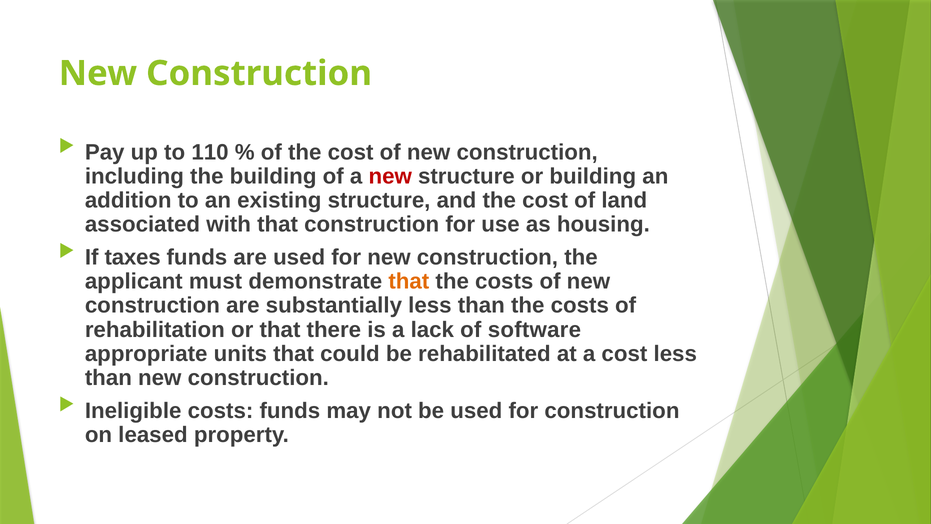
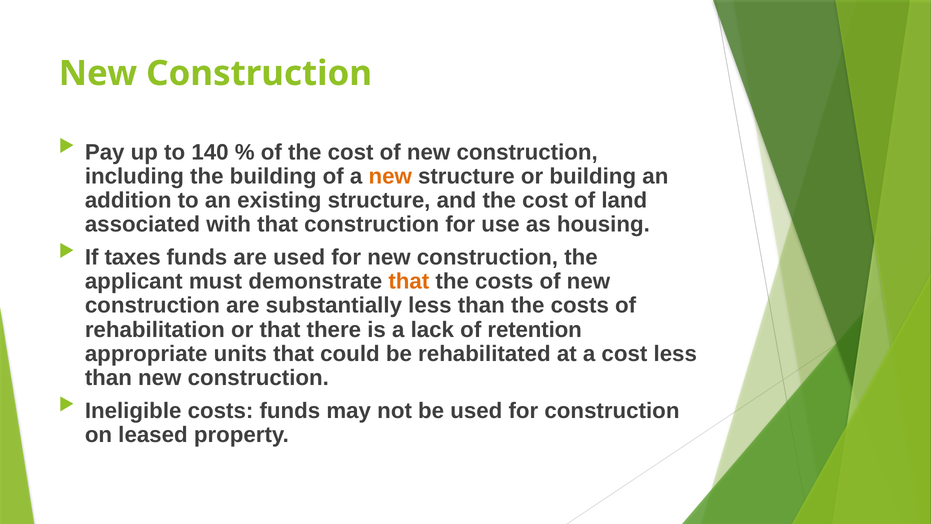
110: 110 -> 140
new at (390, 176) colour: red -> orange
software: software -> retention
